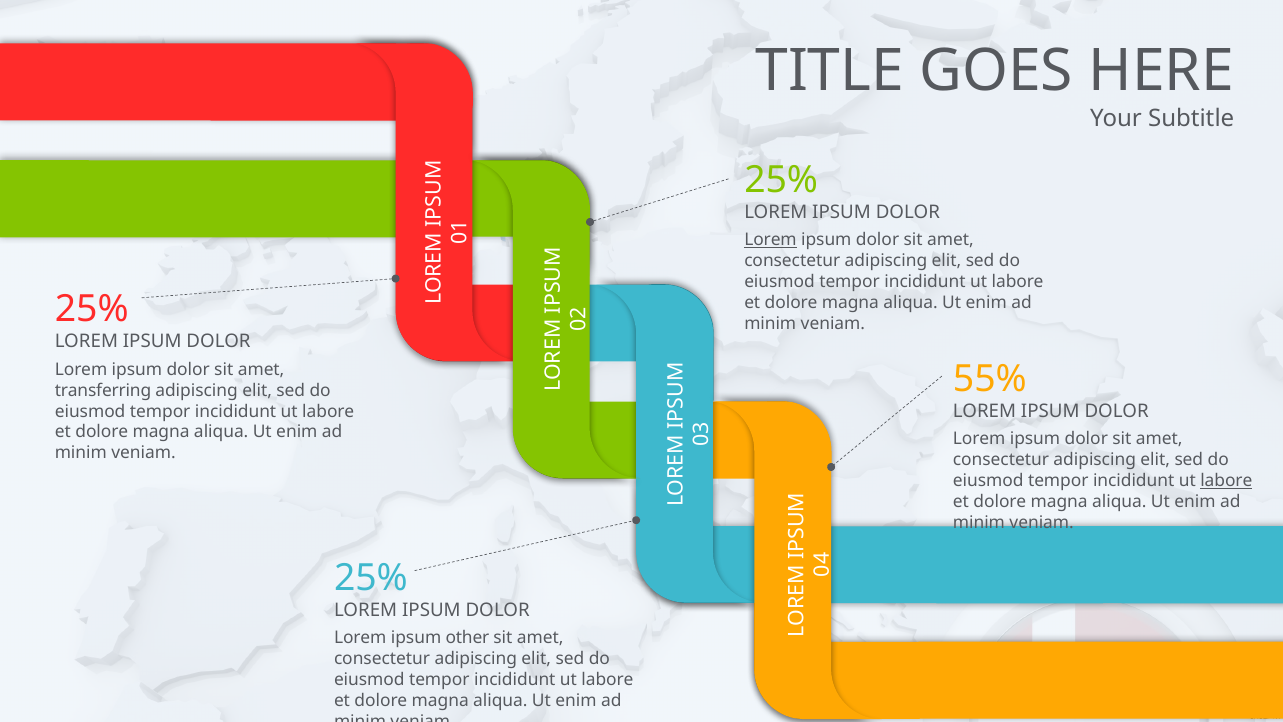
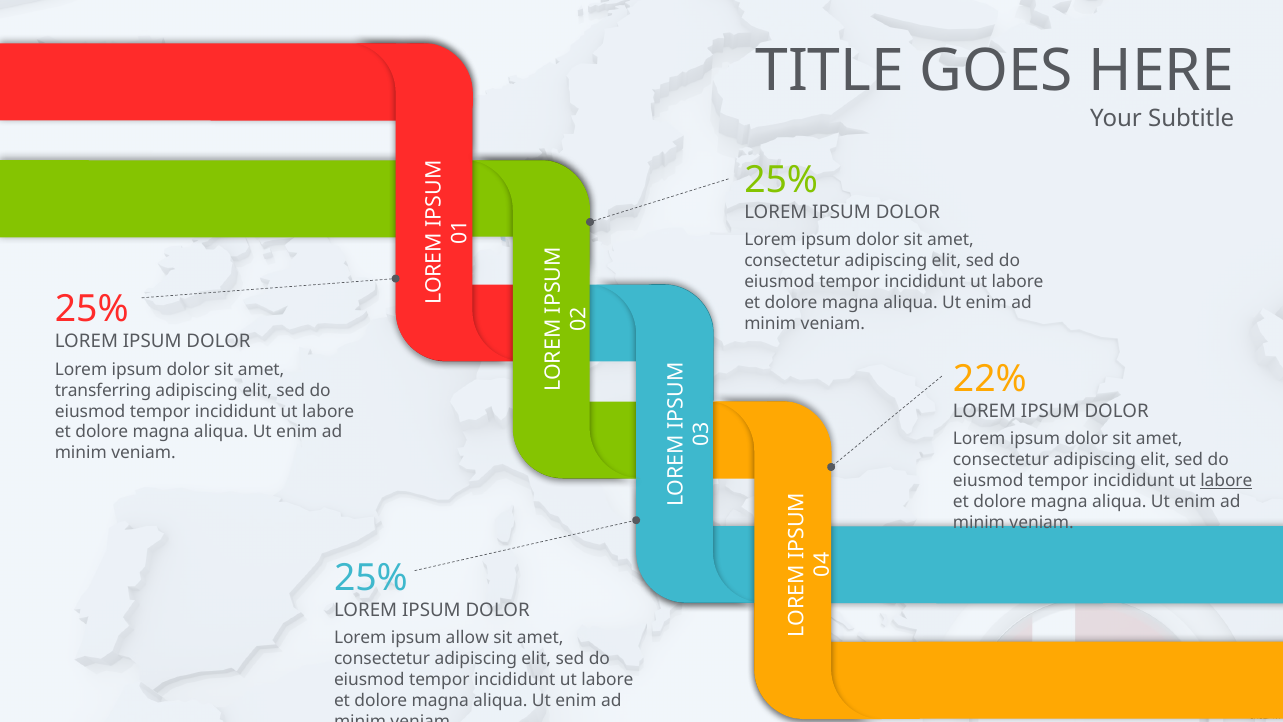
Lorem at (771, 240) underline: present -> none
55%: 55% -> 22%
other: other -> allow
